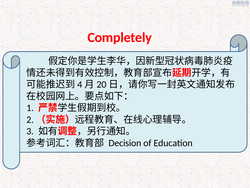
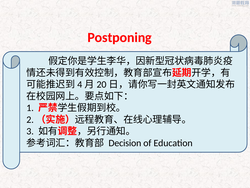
Completely: Completely -> Postponing
